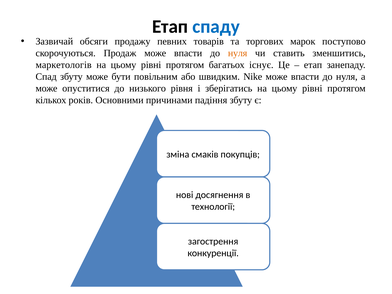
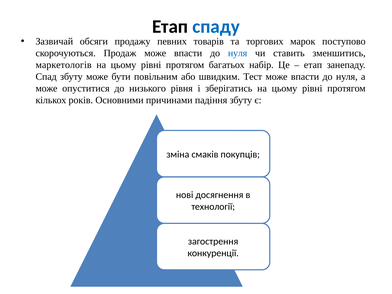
нуля at (238, 53) colour: orange -> blue
існує: існує -> набір
Nike: Nike -> Тест
